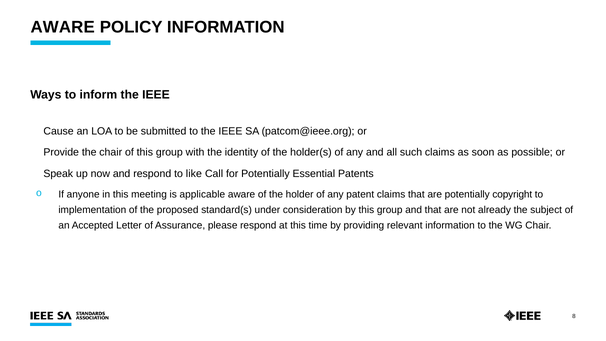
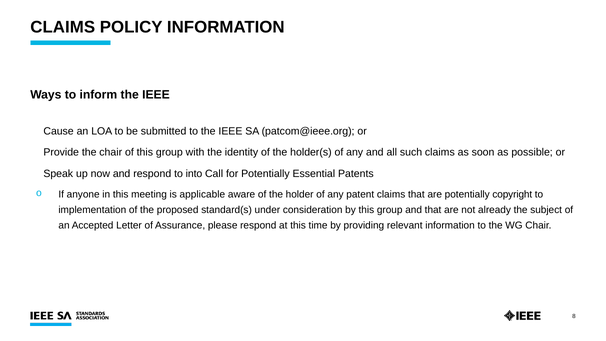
AWARE at (63, 27): AWARE -> CLAIMS
like: like -> into
